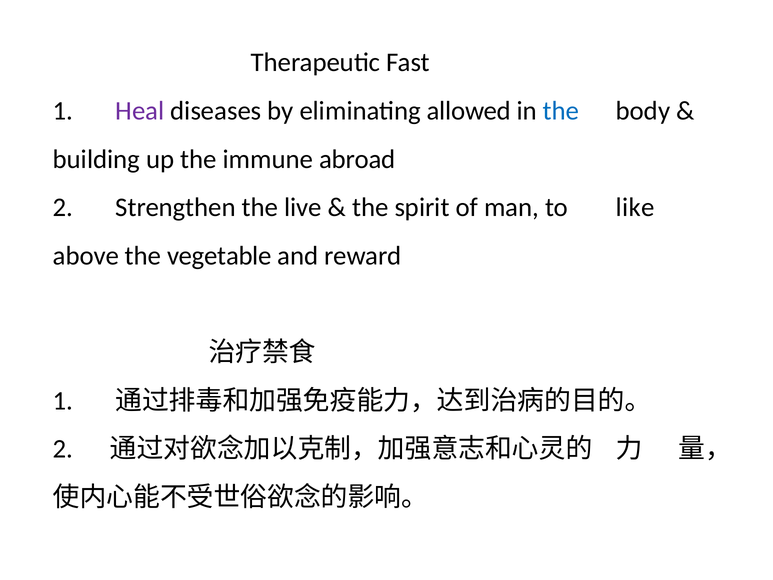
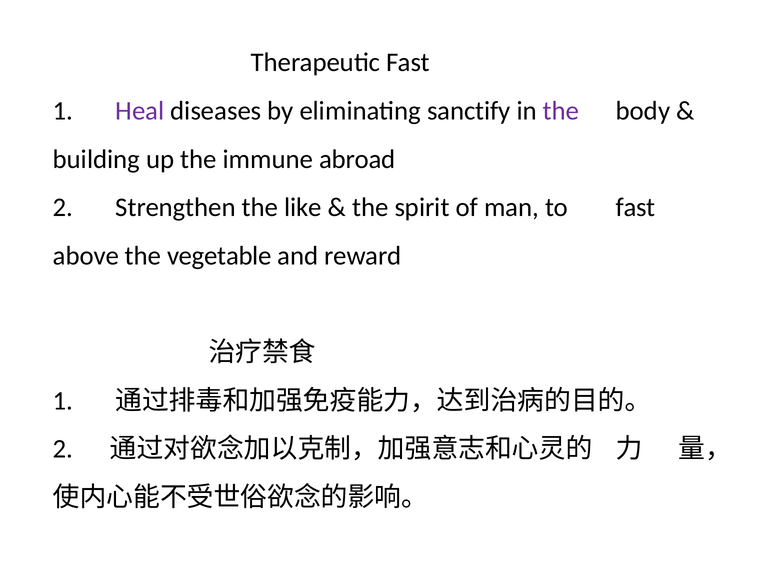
allowed: allowed -> sanctify
the at (561, 111) colour: blue -> purple
live: live -> like
to like: like -> fast
